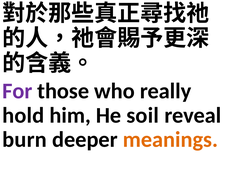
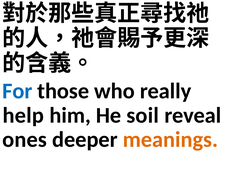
For colour: purple -> blue
hold: hold -> help
burn: burn -> ones
